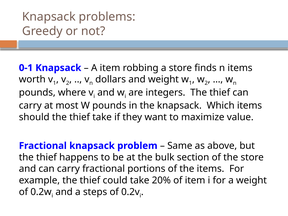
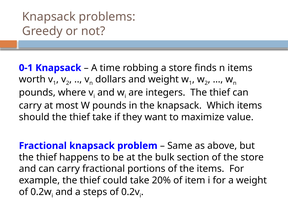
A item: item -> time
